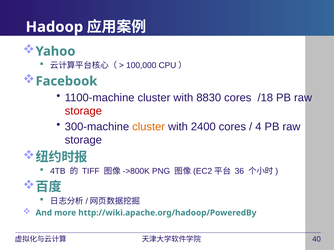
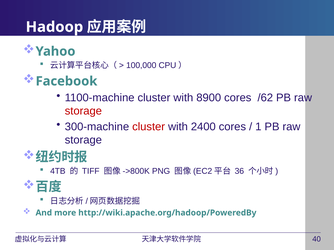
8830: 8830 -> 8900
/18: /18 -> /62
cluster at (149, 127) colour: orange -> red
4: 4 -> 1
